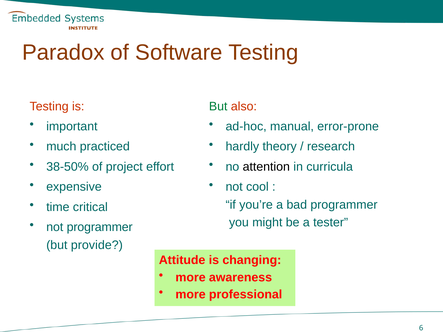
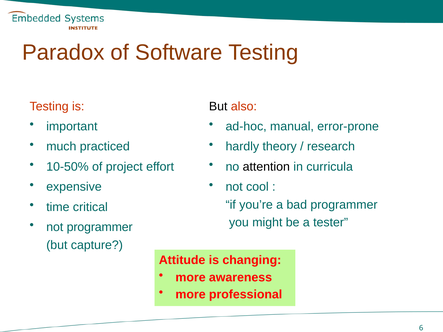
But at (218, 106) colour: green -> black
38-50%: 38-50% -> 10-50%
provide: provide -> capture
